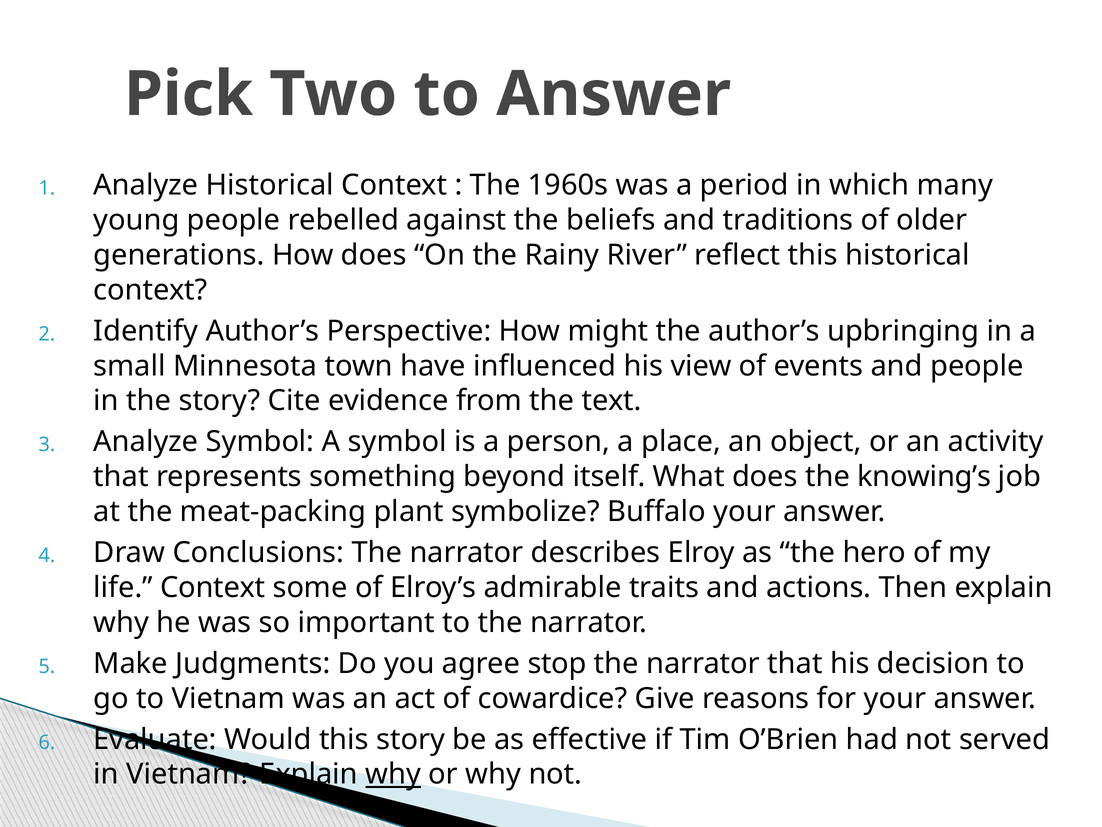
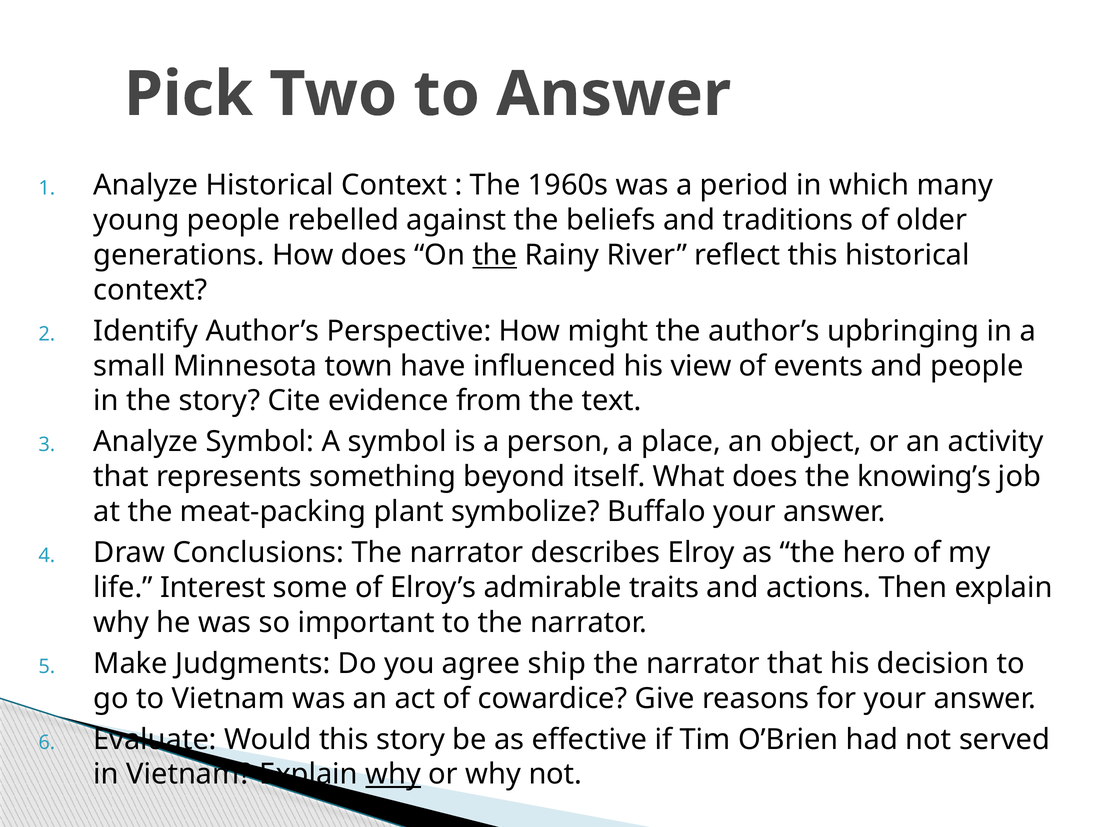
the at (495, 255) underline: none -> present
life Context: Context -> Interest
stop: stop -> ship
